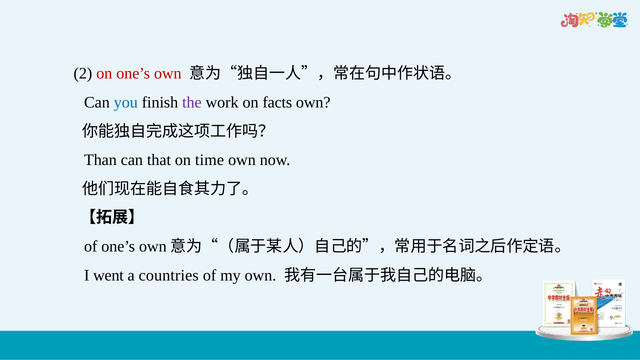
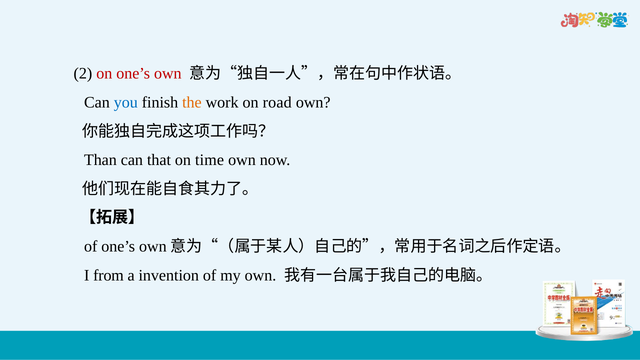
the colour: purple -> orange
facts: facts -> road
went: went -> from
countries: countries -> invention
